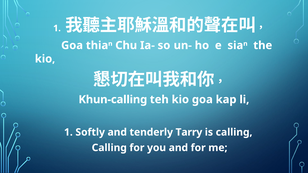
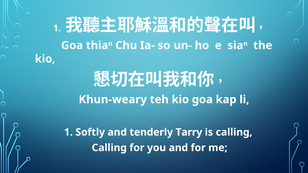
Khun-calling: Khun-calling -> Khun-weary
